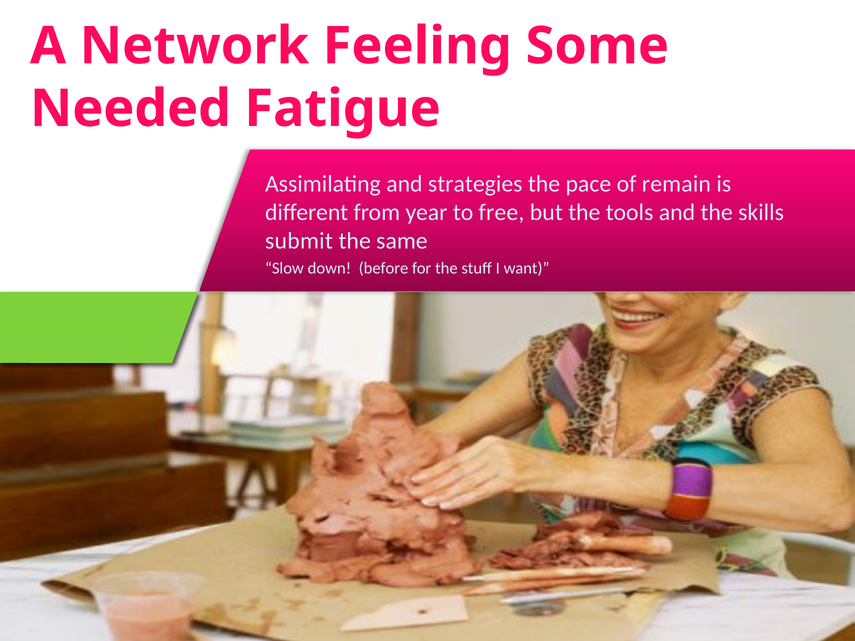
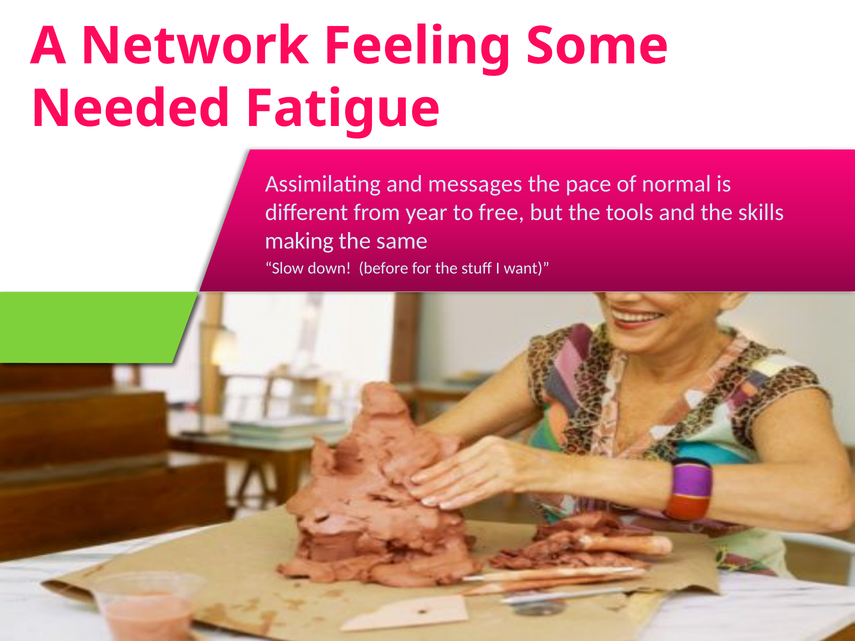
strategies: strategies -> messages
remain: remain -> normal
submit: submit -> making
